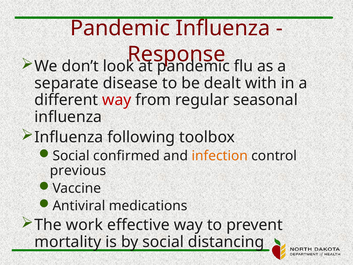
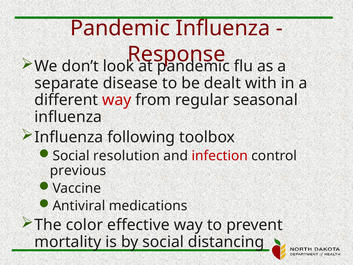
confirmed: confirmed -> resolution
infection colour: orange -> red
work: work -> color
